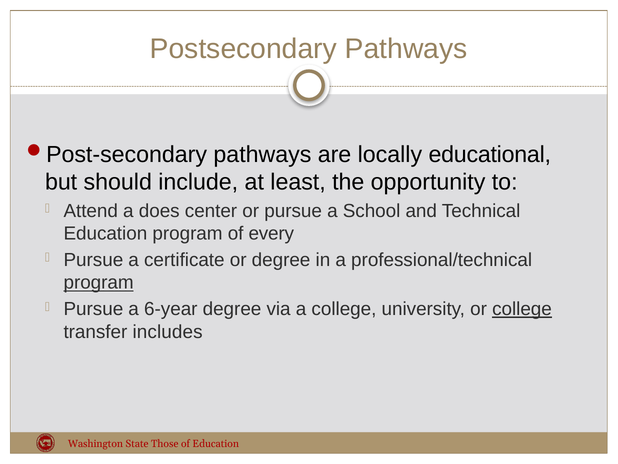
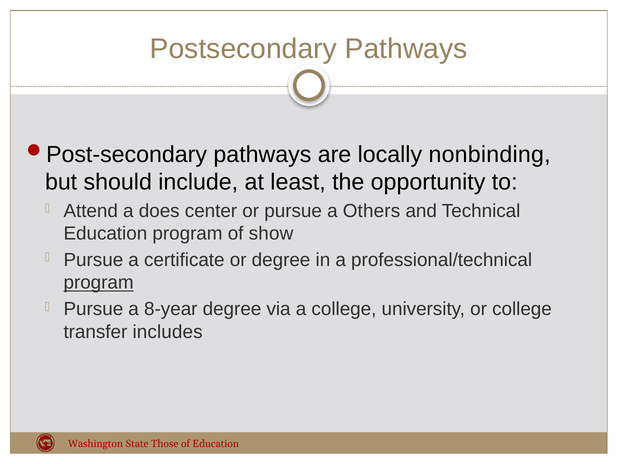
educational: educational -> nonbinding
School: School -> Others
every: every -> show
6-year: 6-year -> 8-year
college at (522, 309) underline: present -> none
